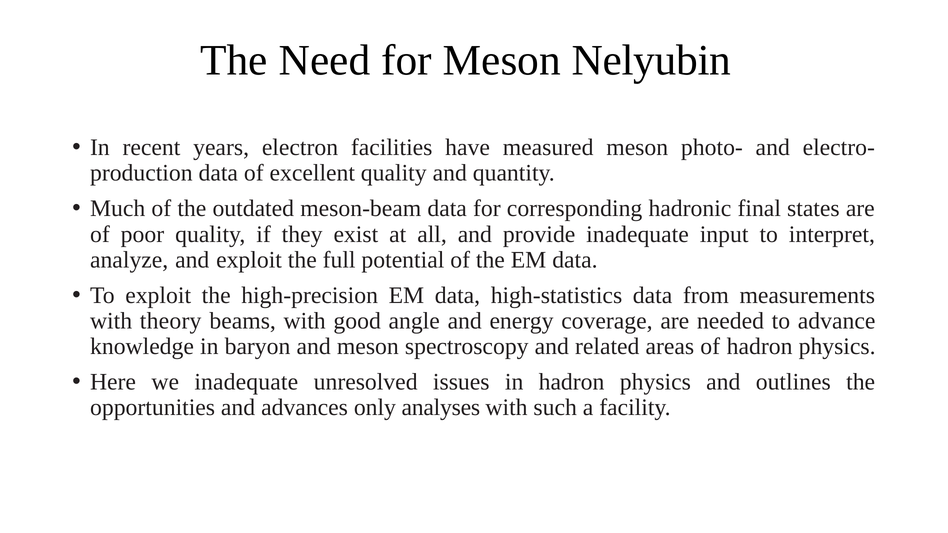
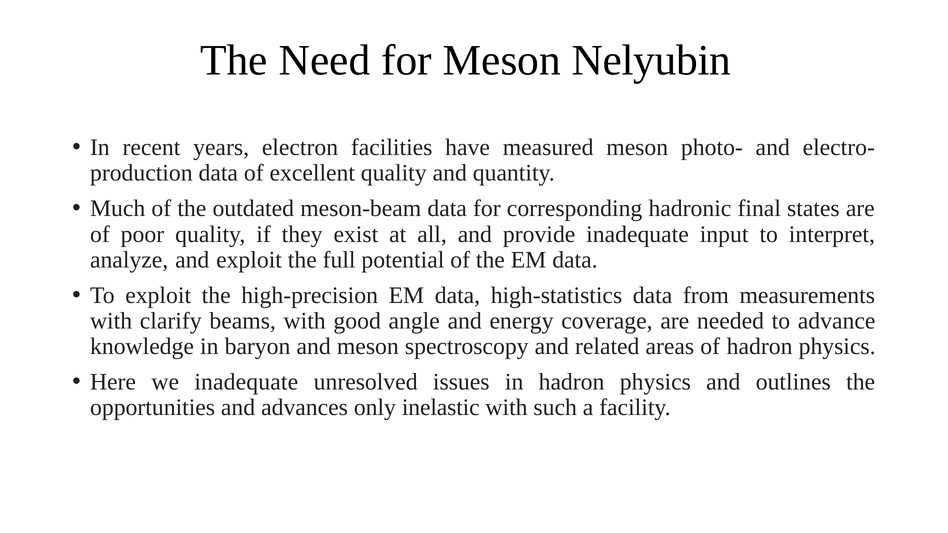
theory: theory -> clarify
analyses: analyses -> inelastic
